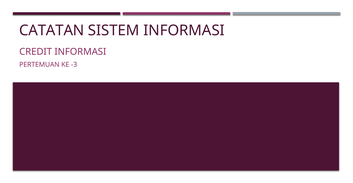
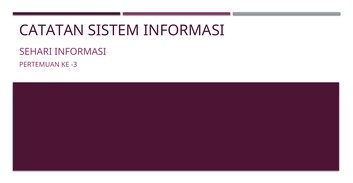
CREDIT: CREDIT -> SEHARI
